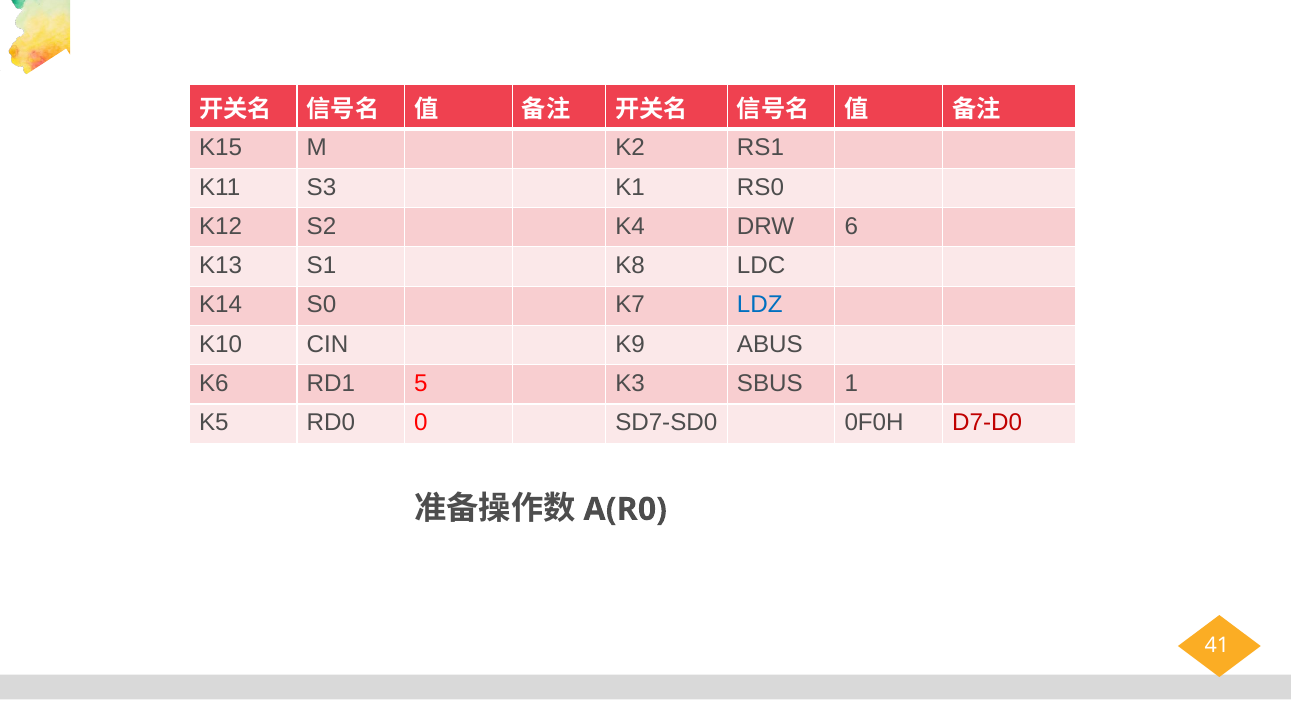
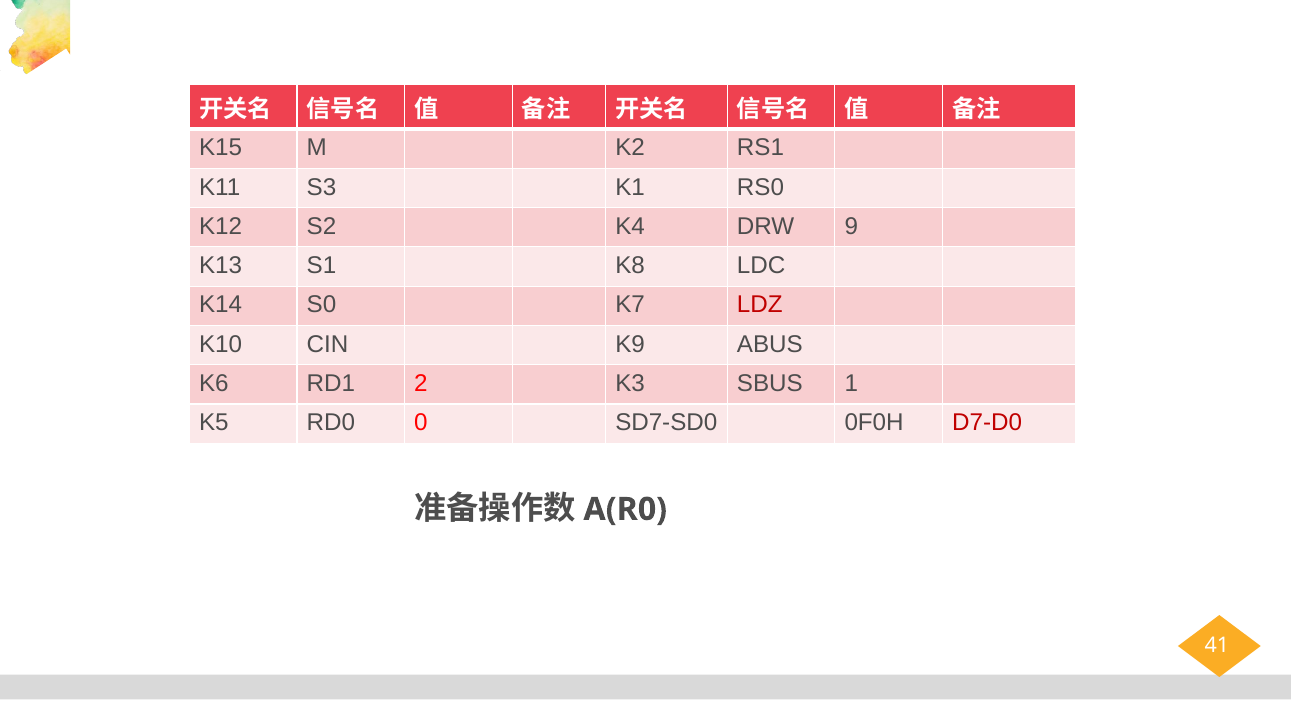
6: 6 -> 9
LDZ colour: blue -> red
5: 5 -> 2
